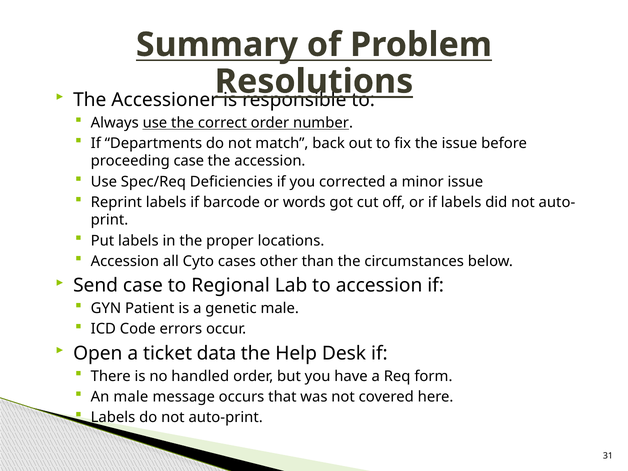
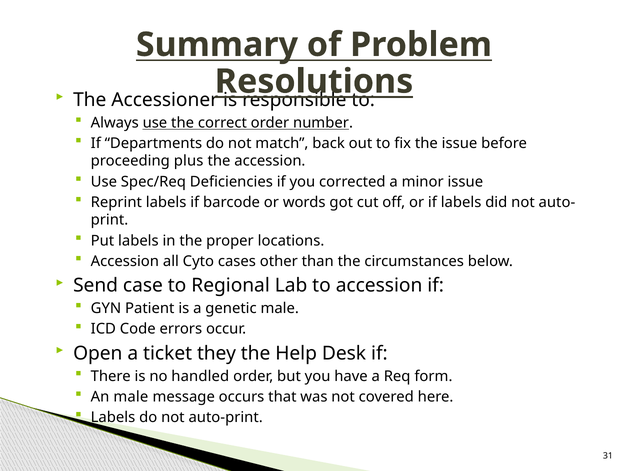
proceeding case: case -> plus
data: data -> they
